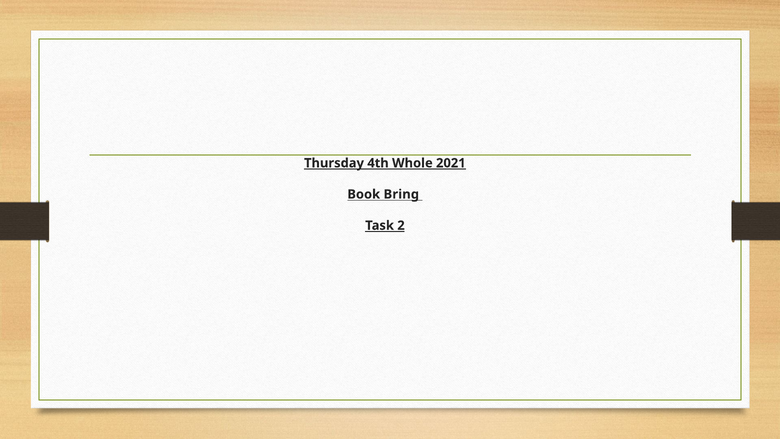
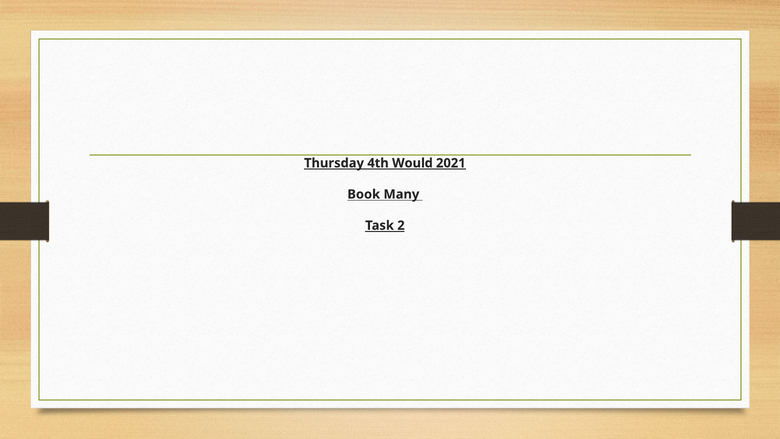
Whole: Whole -> Would
Bring: Bring -> Many
